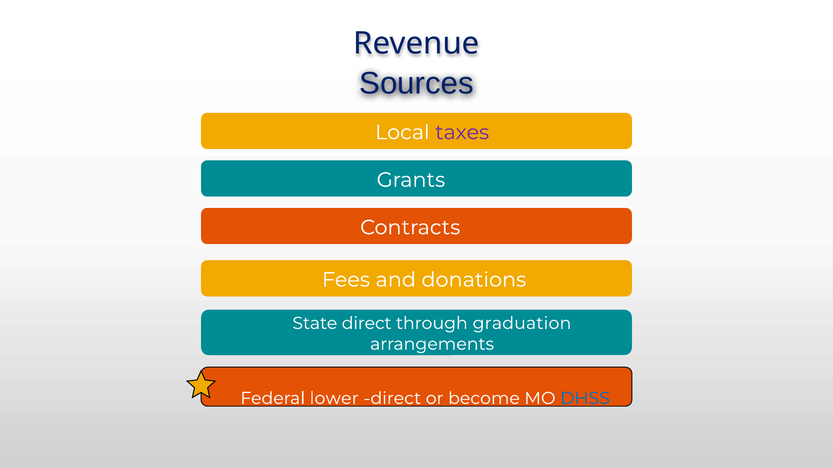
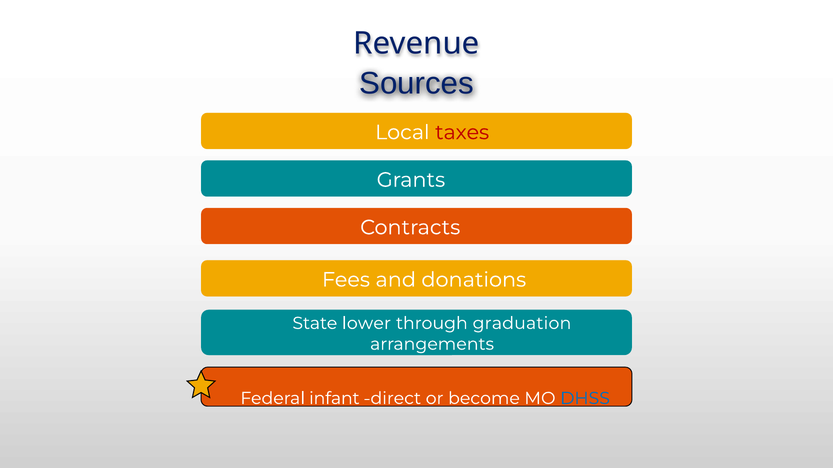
taxes colour: purple -> red
State direct: direct -> lower
lower: lower -> infant
